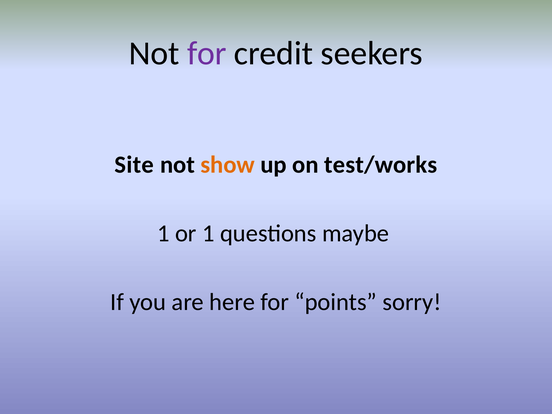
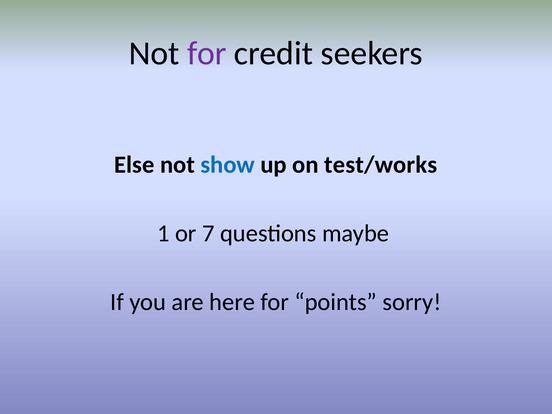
Site: Site -> Else
show colour: orange -> blue
or 1: 1 -> 7
